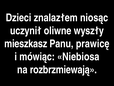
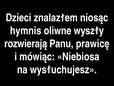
uczynił: uczynił -> hymnis
mieszkasz: mieszkasz -> rozwierają
rozbrzmiewają: rozbrzmiewają -> wysłuchujesz
